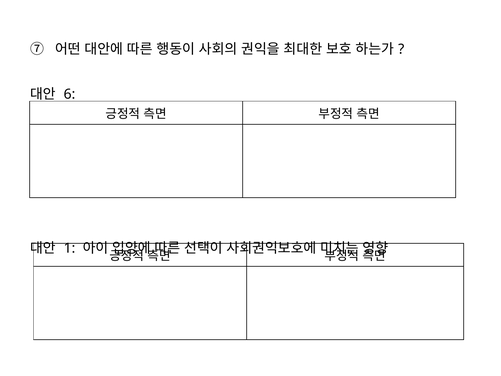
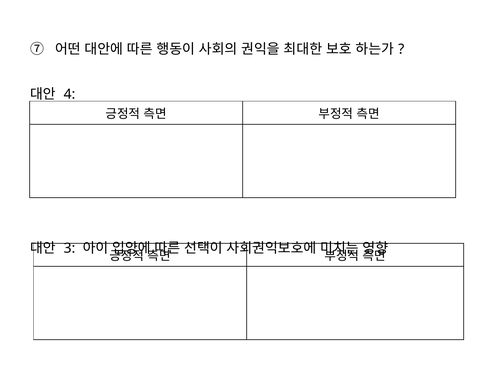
6: 6 -> 4
1: 1 -> 3
